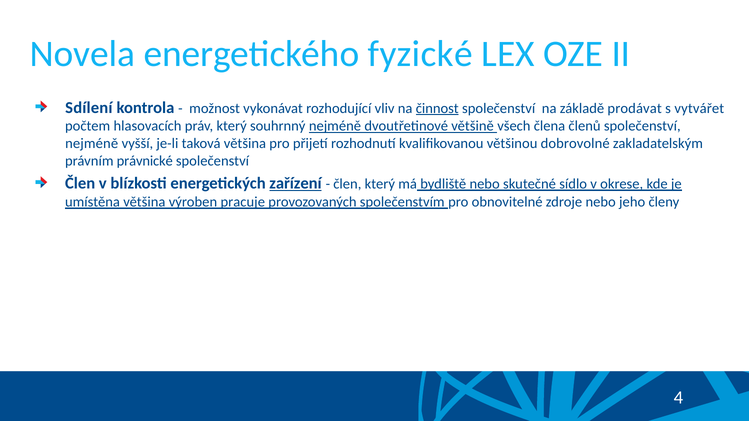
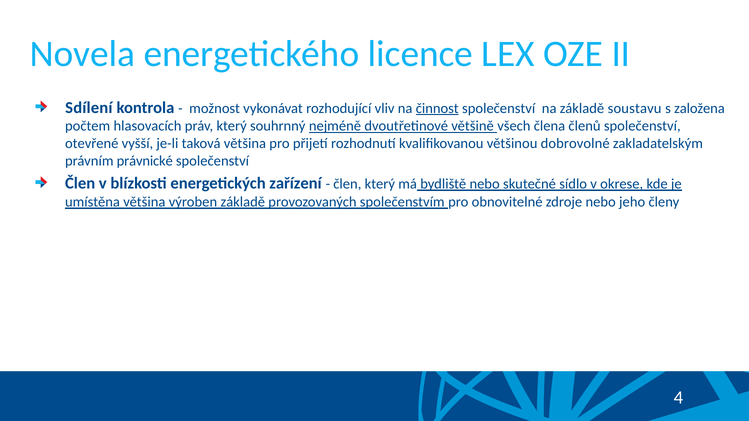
fyzické: fyzické -> licence
prodávat: prodávat -> soustavu
vytvářet: vytvářet -> založena
nejméně at (92, 144): nejméně -> otevřené
zařízení underline: present -> none
výroben pracuje: pracuje -> základě
